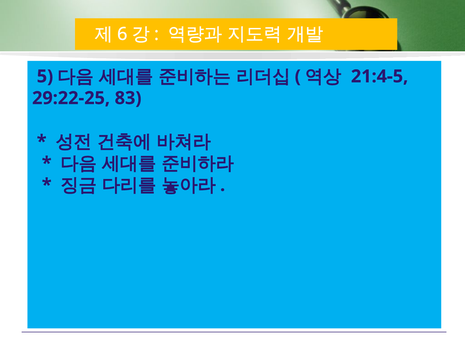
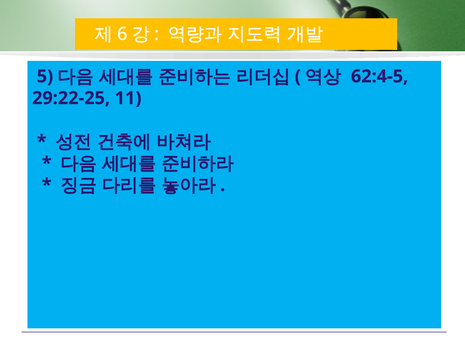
21:4-5: 21:4-5 -> 62:4-5
83: 83 -> 11
